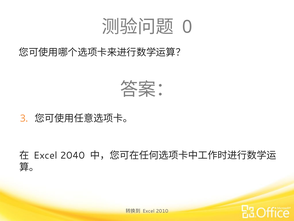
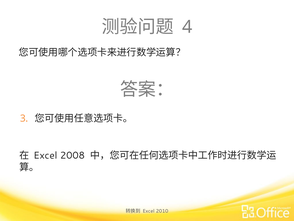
0: 0 -> 4
2040: 2040 -> 2008
